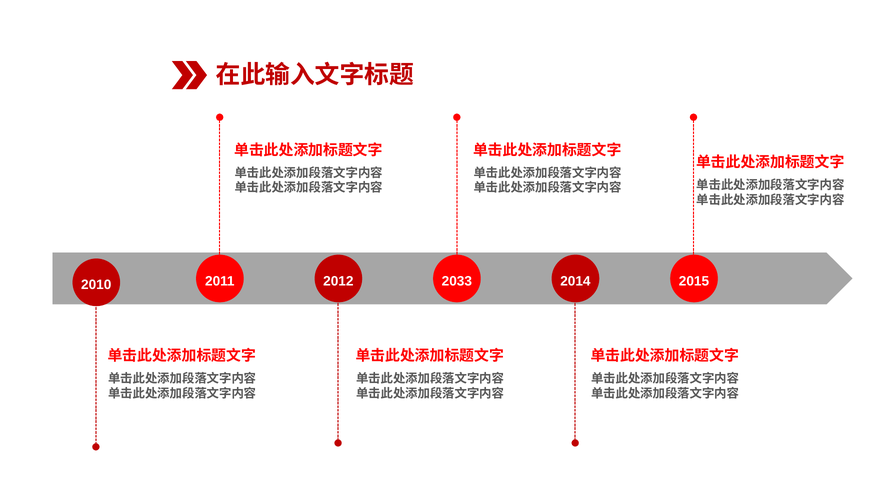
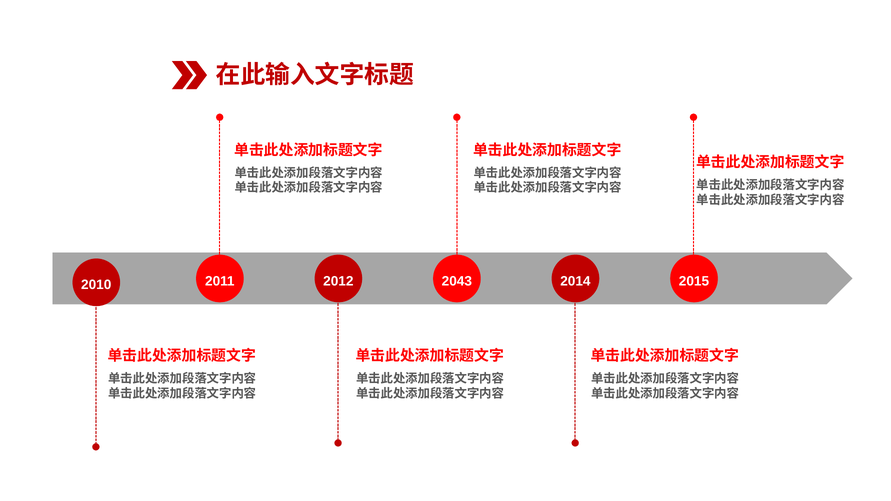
2033: 2033 -> 2043
